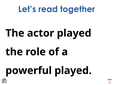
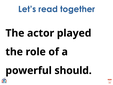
powerful played: played -> should
